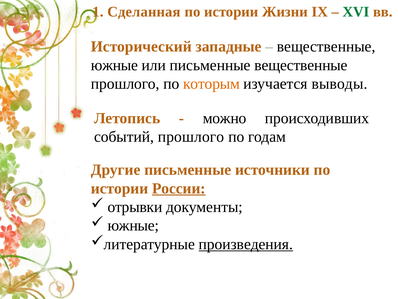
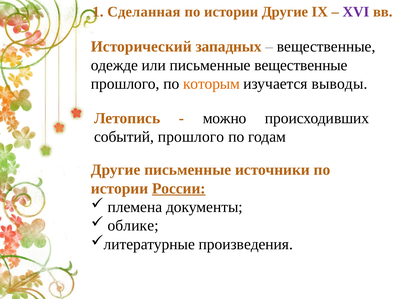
истории Жизни: Жизни -> Другие
XVI colour: green -> purple
западные: западные -> западных
южные at (114, 65): южные -> одежде
отрывки: отрывки -> племена
южные at (133, 225): южные -> облике
произведения underline: present -> none
